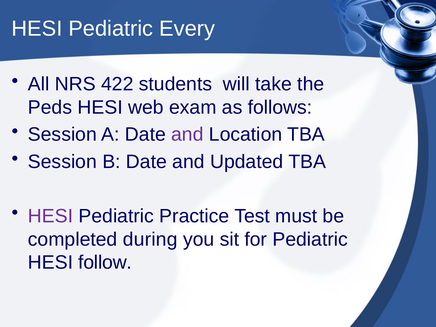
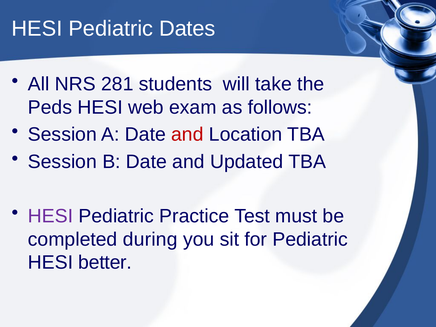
Every: Every -> Dates
422: 422 -> 281
and at (187, 135) colour: purple -> red
follow: follow -> better
